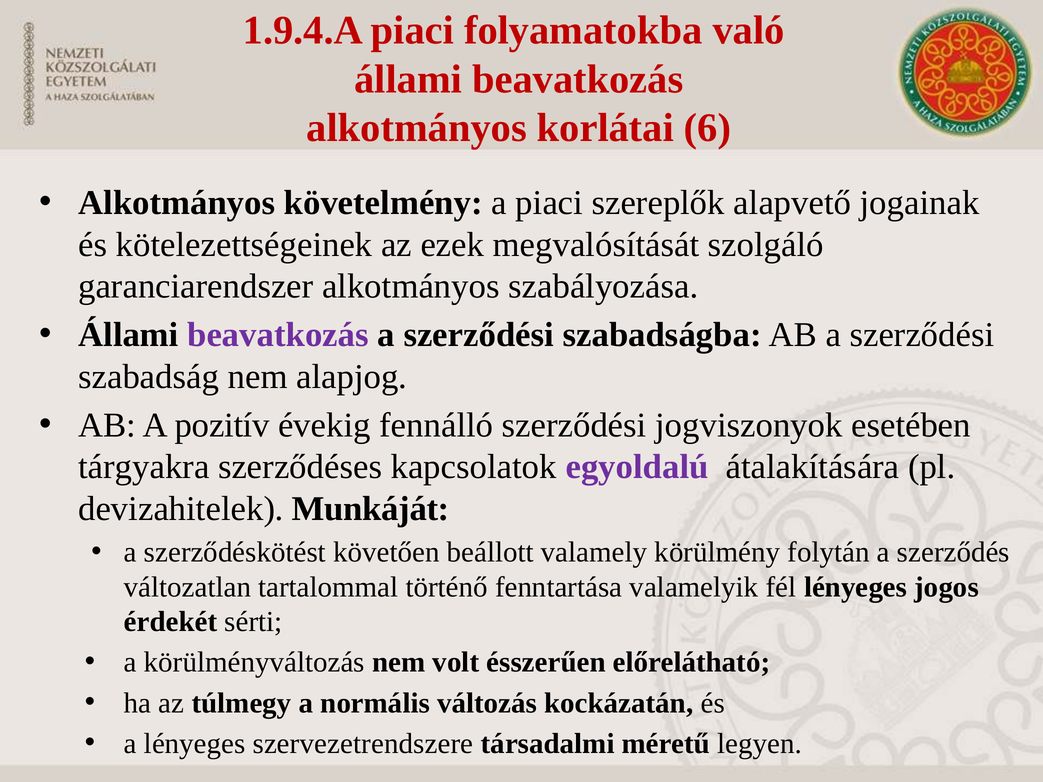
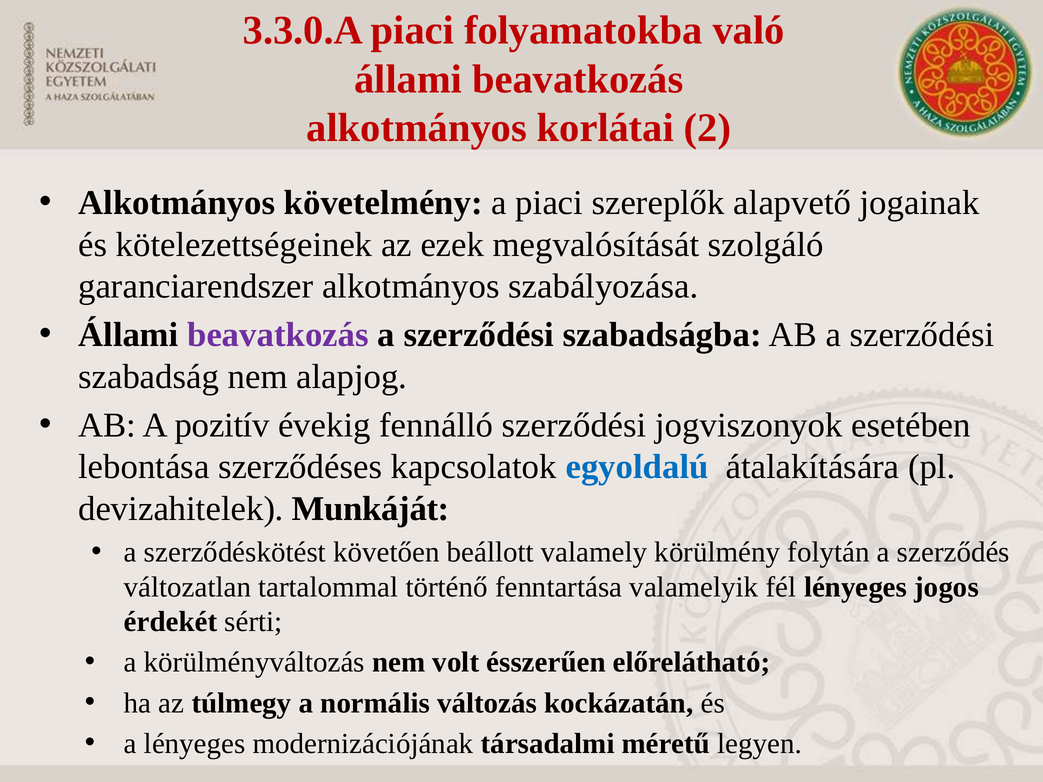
1.9.4.A: 1.9.4.A -> 3.3.0.A
6: 6 -> 2
tárgyakra: tárgyakra -> lebontása
egyoldalú colour: purple -> blue
szervezetrendszere: szervezetrendszere -> modernizációjának
